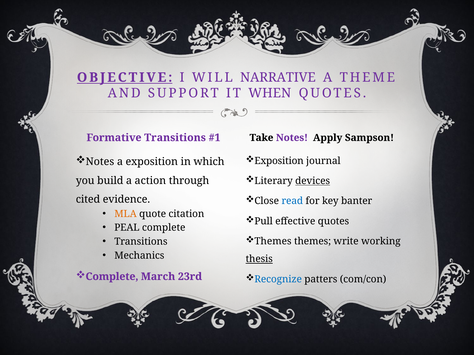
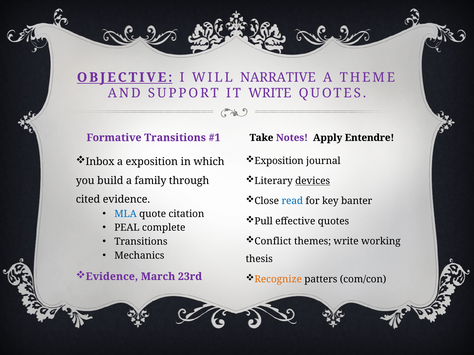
IT WHEN: WHEN -> WRITE
Sampson: Sampson -> Entendre
Notes at (100, 162): Notes -> Inbox
action: action -> family
MLA colour: orange -> blue
Themes at (273, 242): Themes -> Conflict
thesis underline: present -> none
Complete at (112, 277): Complete -> Evidence
Recognize colour: blue -> orange
